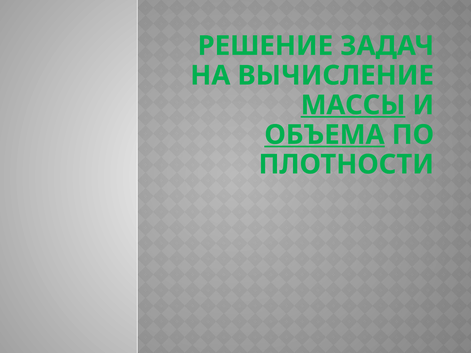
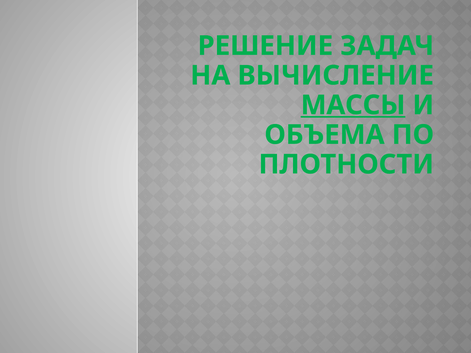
ОБЪЕМА underline: present -> none
